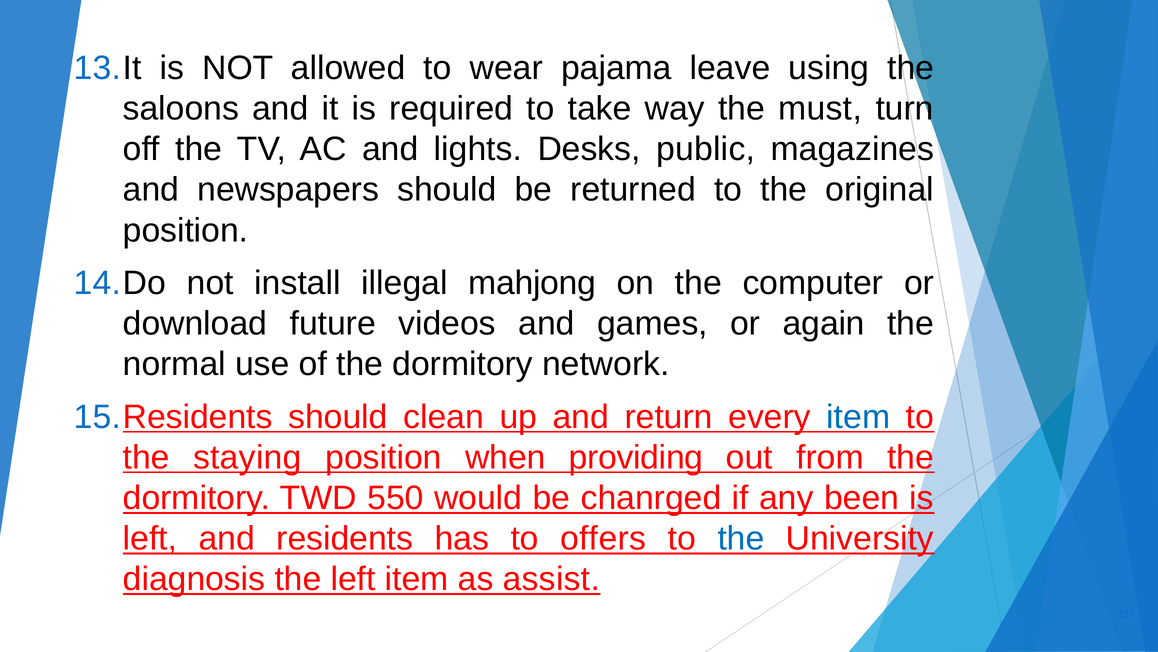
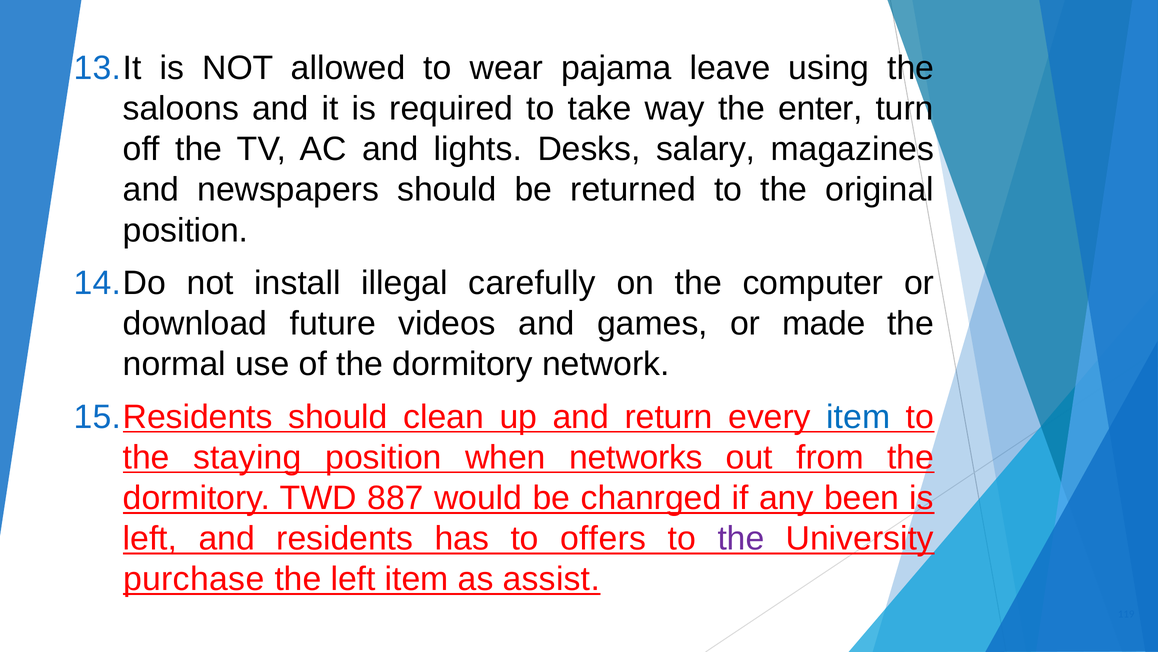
must: must -> enter
public: public -> salary
mahjong: mahjong -> carefully
again: again -> made
providing: providing -> networks
550: 550 -> 887
the at (741, 538) colour: blue -> purple
diagnosis: diagnosis -> purchase
